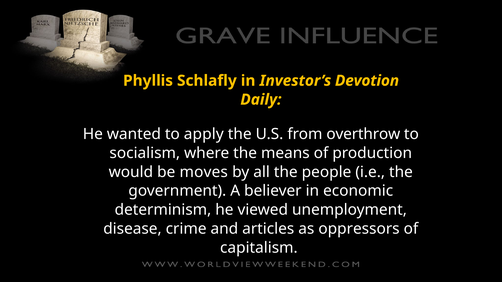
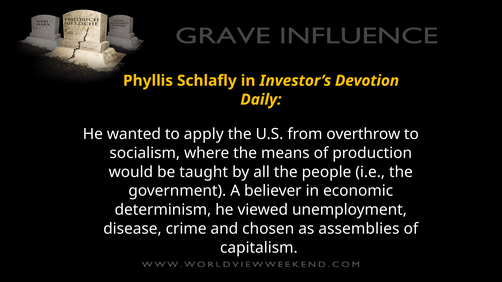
moves: moves -> taught
articles: articles -> chosen
oppressors: oppressors -> assemblies
